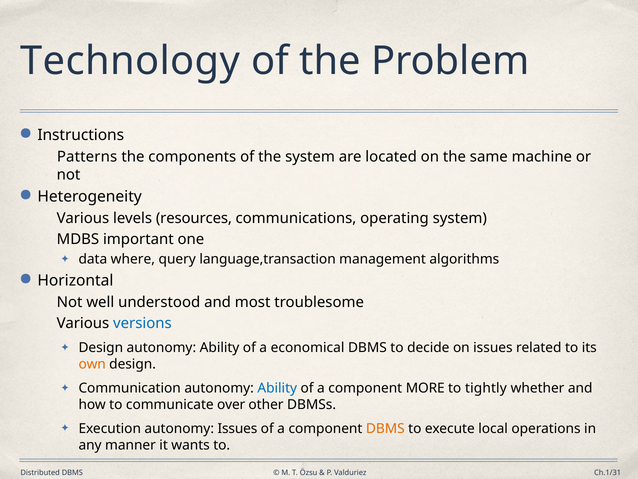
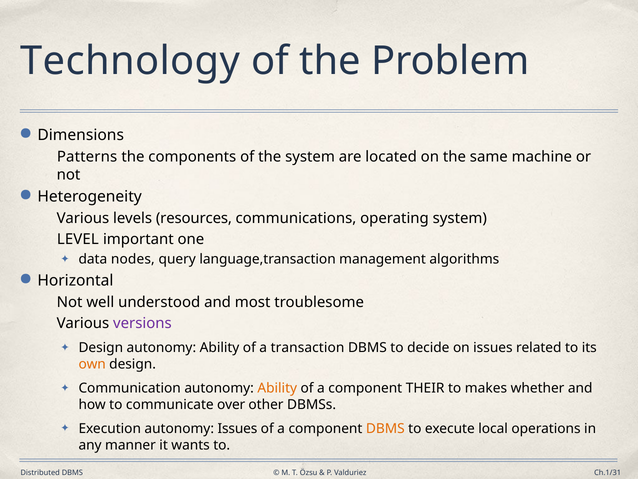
Instructions: Instructions -> Dimensions
MDBS: MDBS -> LEVEL
where: where -> nodes
versions colour: blue -> purple
economical: economical -> transaction
Ability at (277, 388) colour: blue -> orange
MORE: MORE -> THEIR
tightly: tightly -> makes
